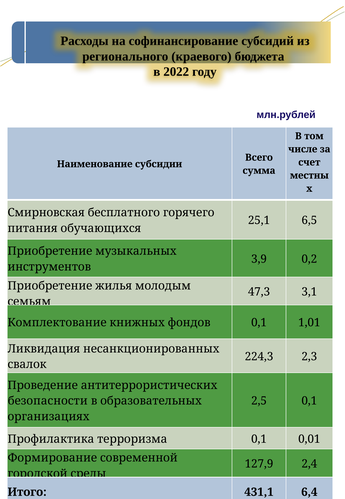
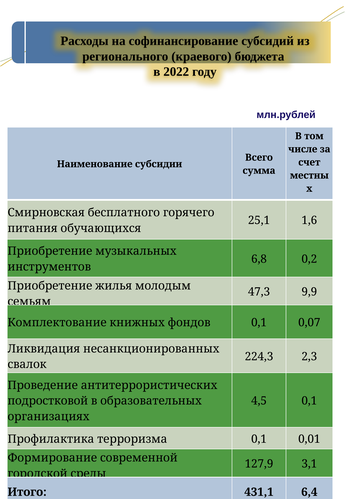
6,5: 6,5 -> 1,6
3,9: 3,9 -> 6,8
3,1: 3,1 -> 9,9
1,01: 1,01 -> 0,07
безопасности: безопасности -> подростковой
2,5: 2,5 -> 4,5
2,4: 2,4 -> 3,1
